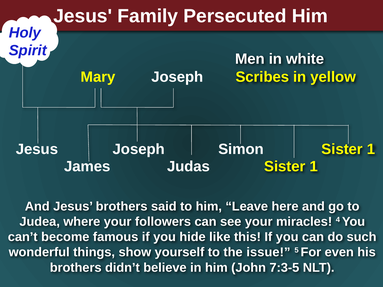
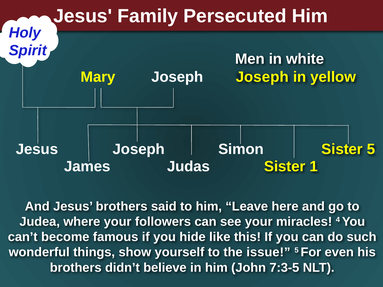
Scribes at (262, 77): Scribes -> Joseph
1 at (371, 149): 1 -> 5
